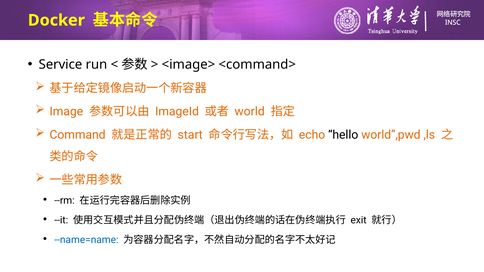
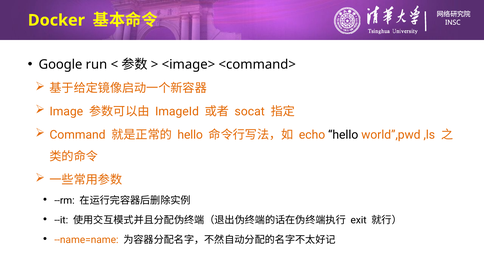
Service: Service -> Google
world: world -> socat
start at (190, 135): start -> hello
--name=name colour: blue -> orange
